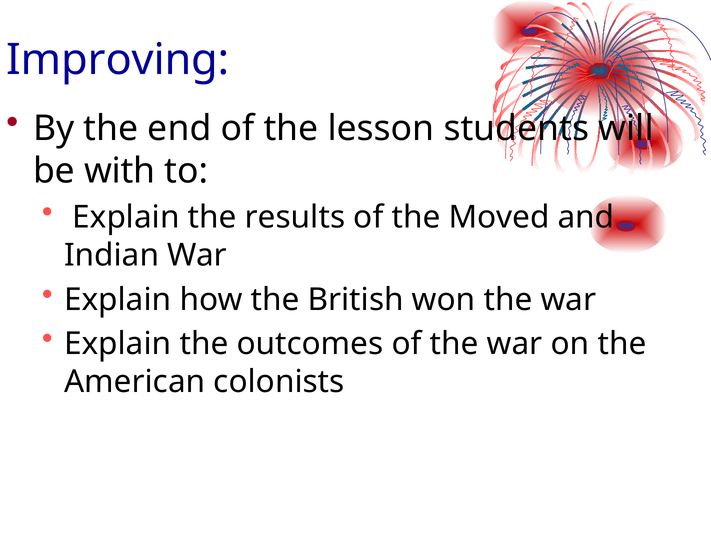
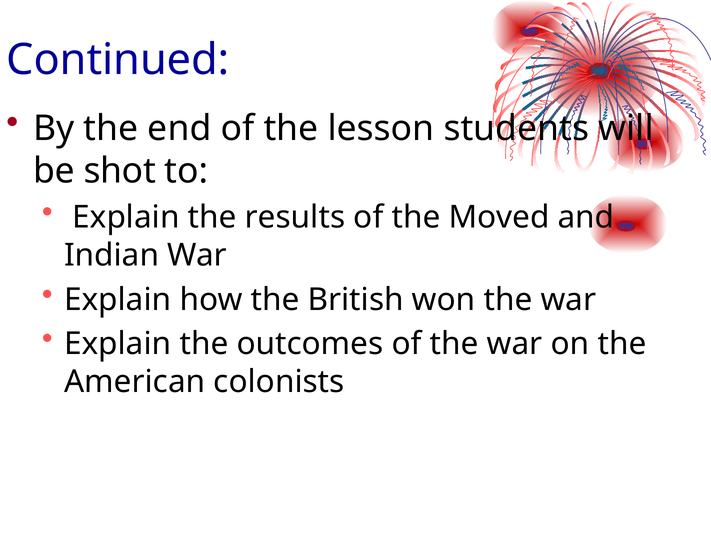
Improving: Improving -> Continued
with: with -> shot
